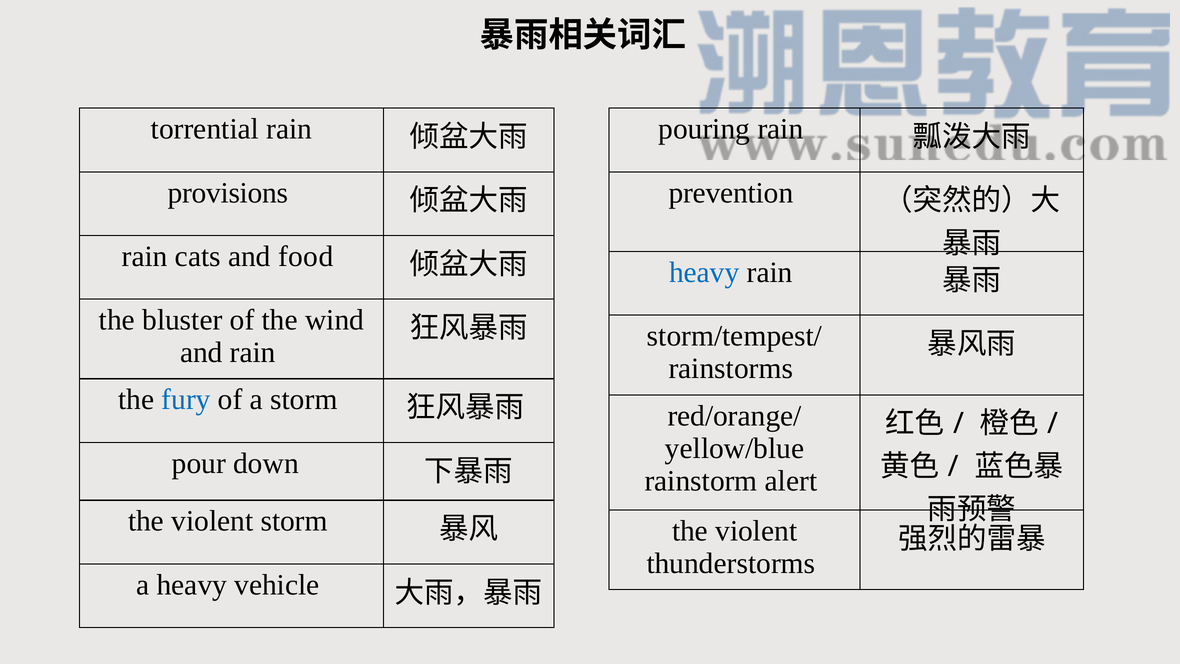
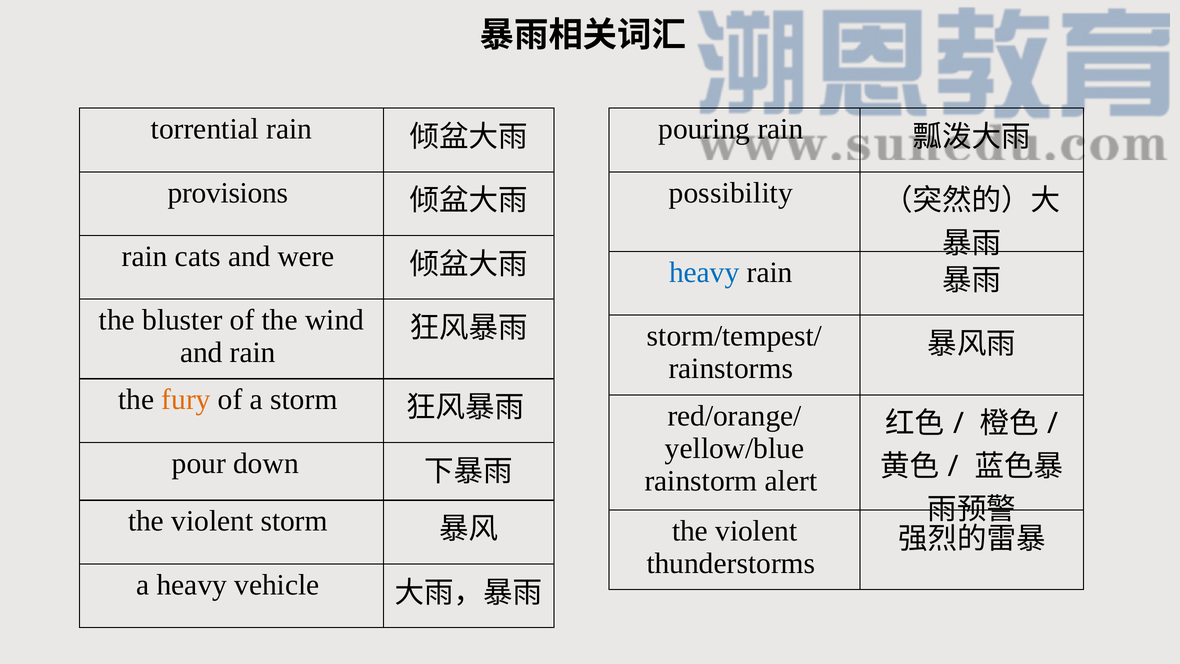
prevention: prevention -> possibility
food: food -> were
fury colour: blue -> orange
